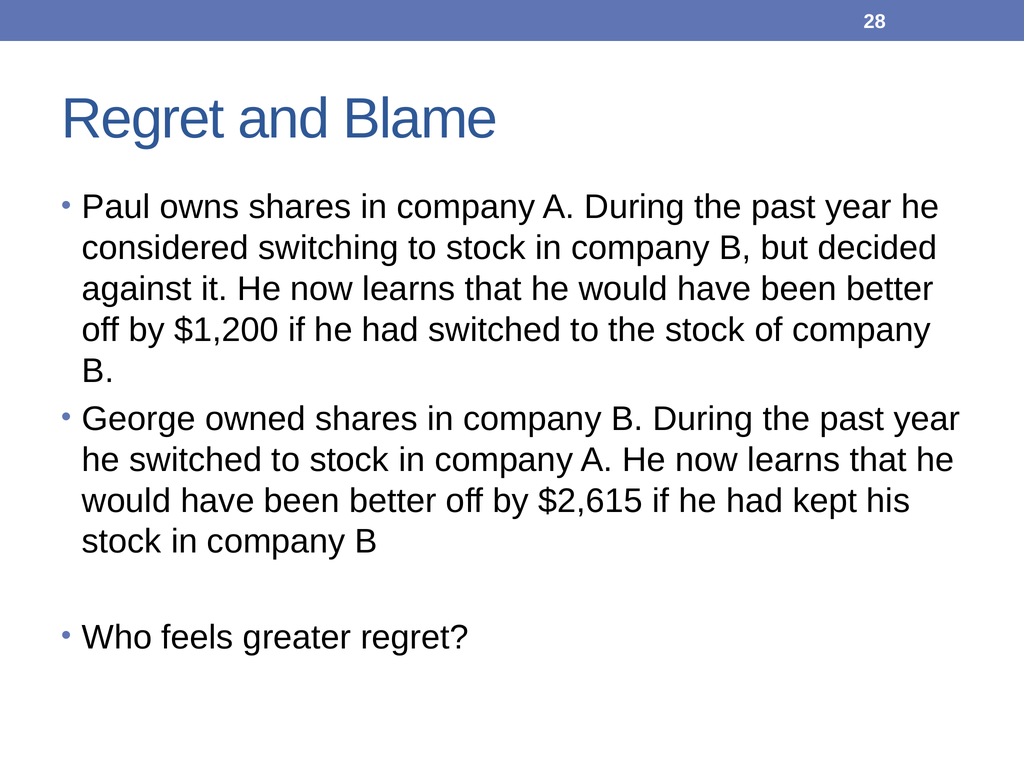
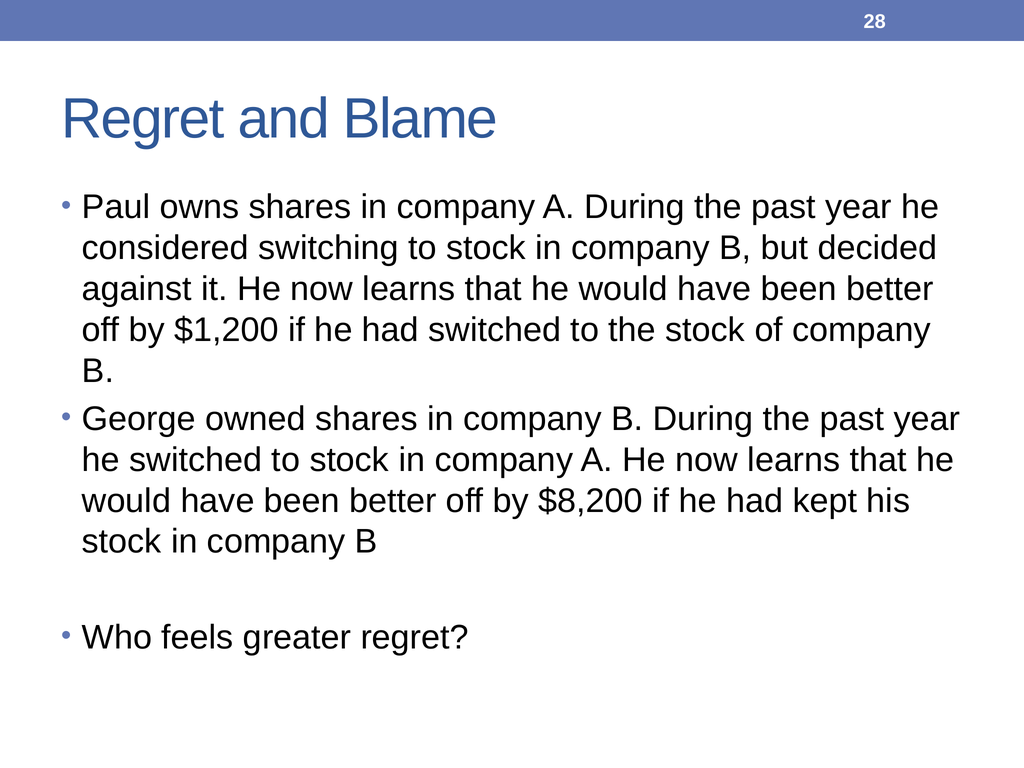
$2,615: $2,615 -> $8,200
